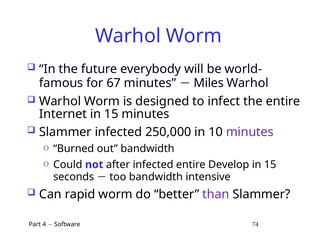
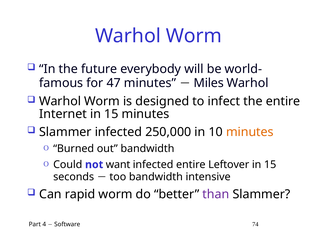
67: 67 -> 47
minutes at (250, 132) colour: purple -> orange
after: after -> want
Develop: Develop -> Leftover
